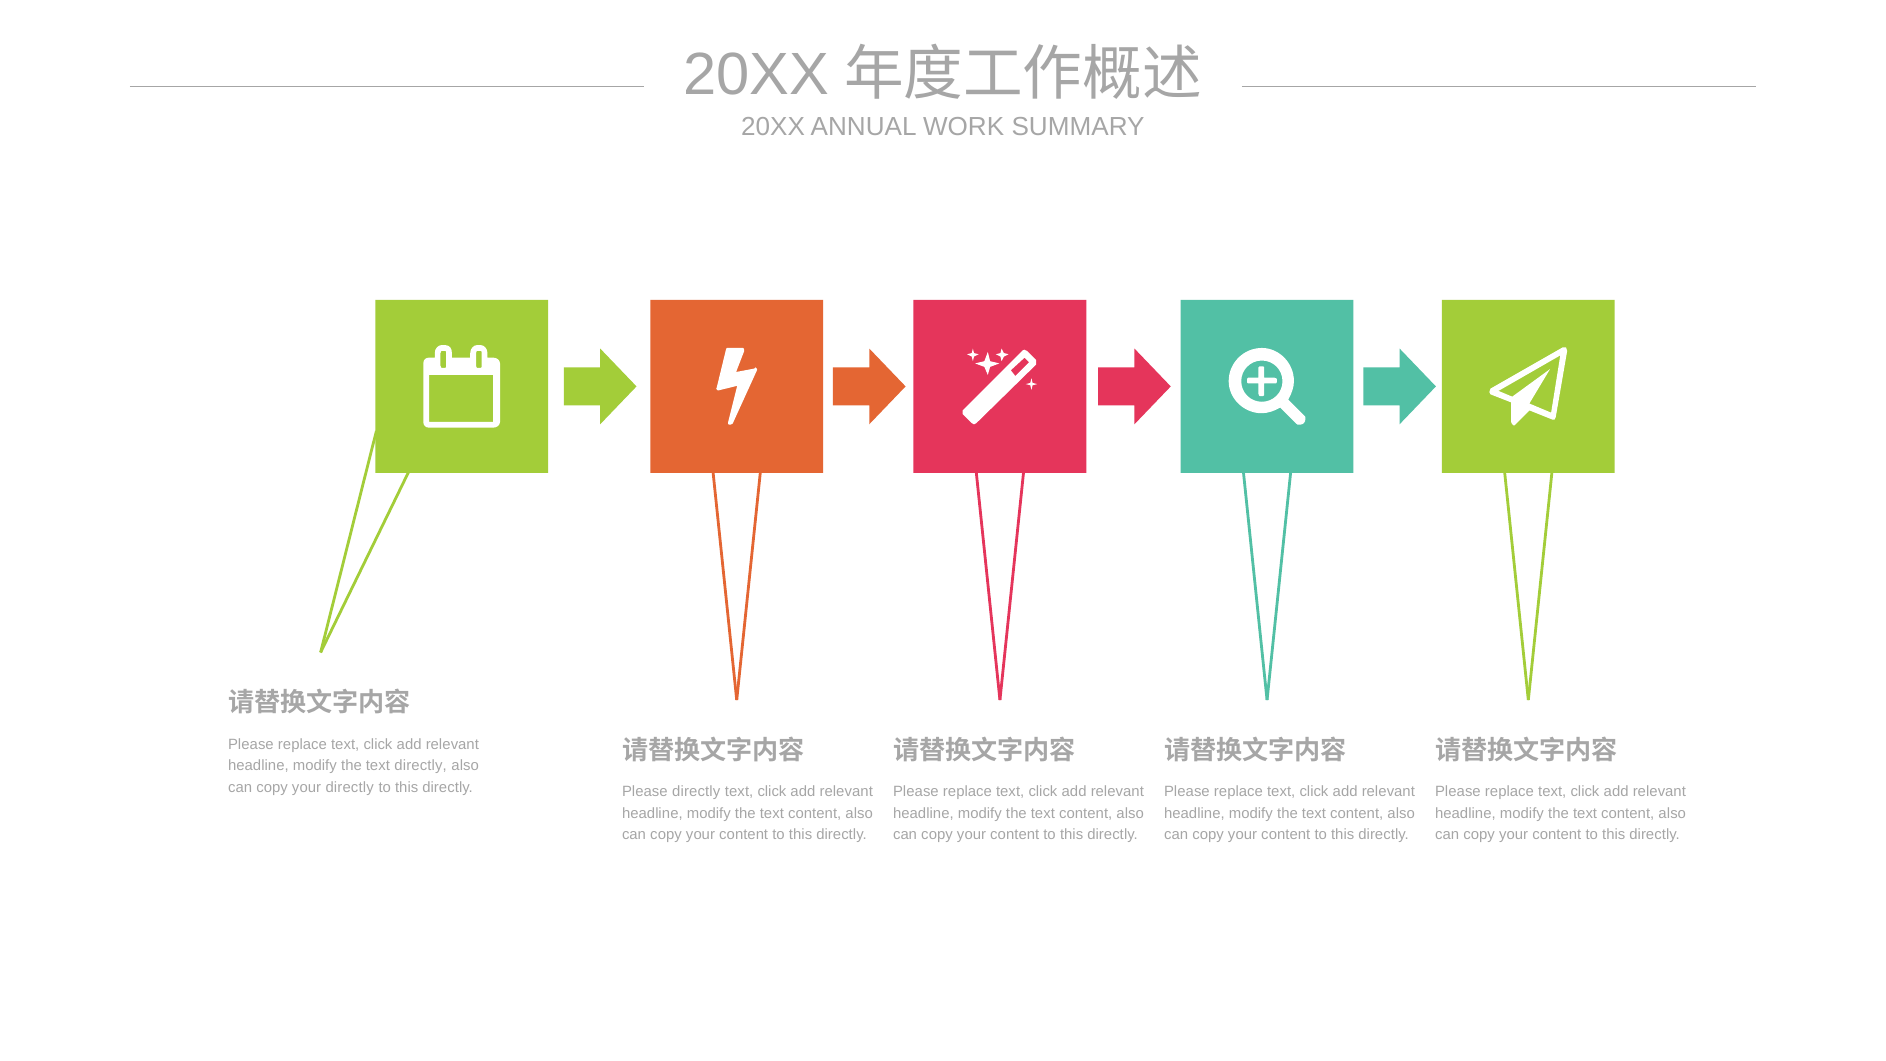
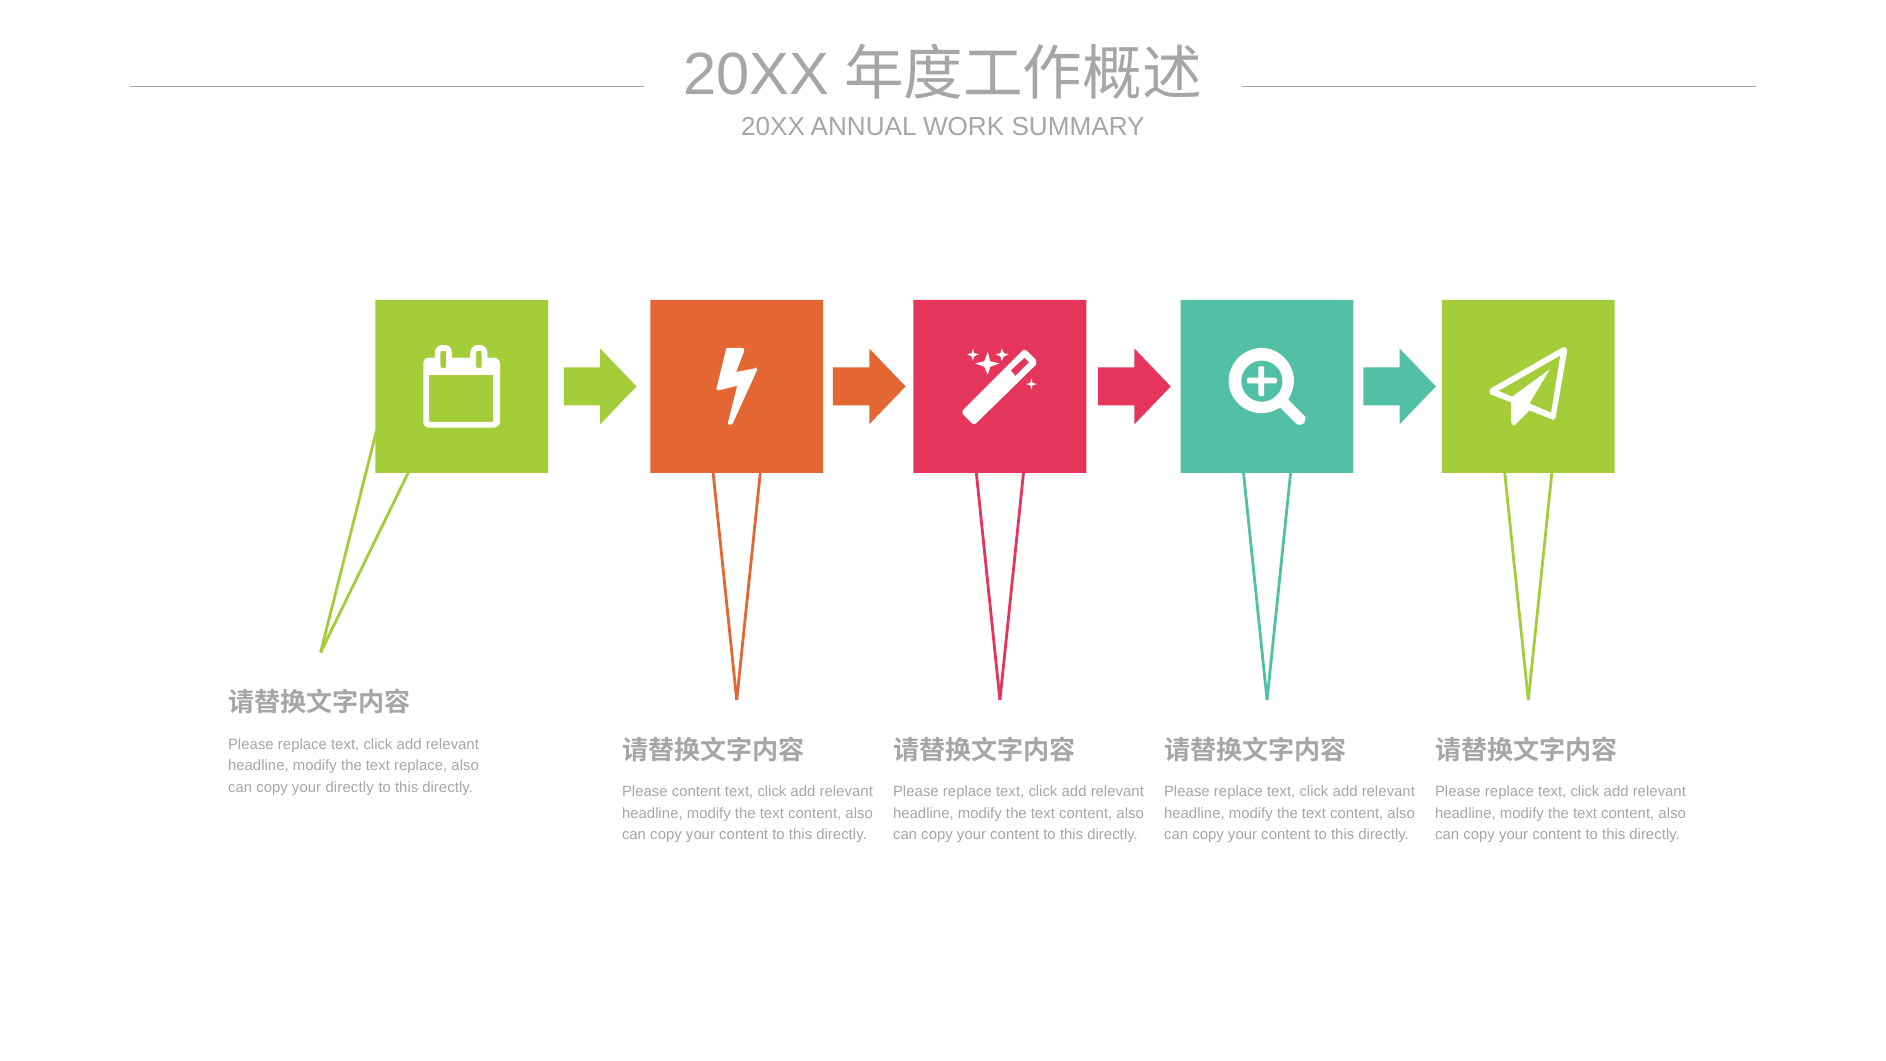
text directly: directly -> replace
Please directly: directly -> content
